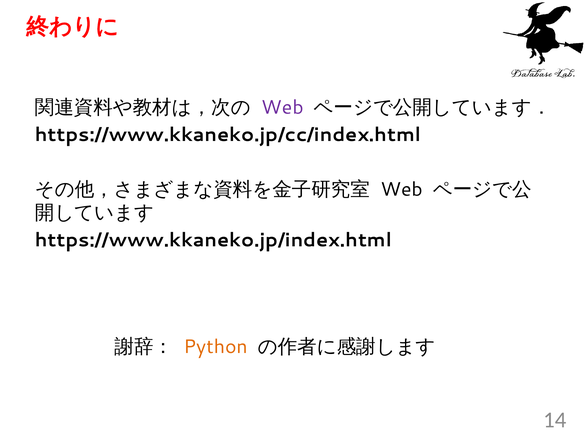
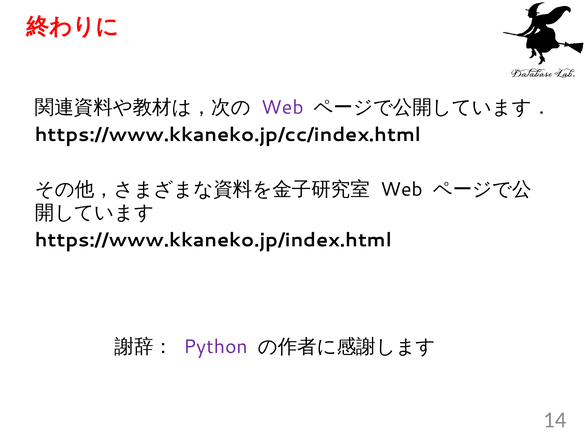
Python colour: orange -> purple
